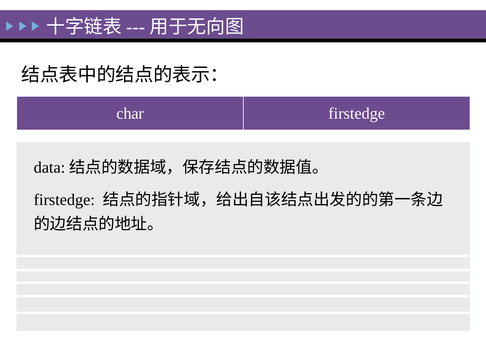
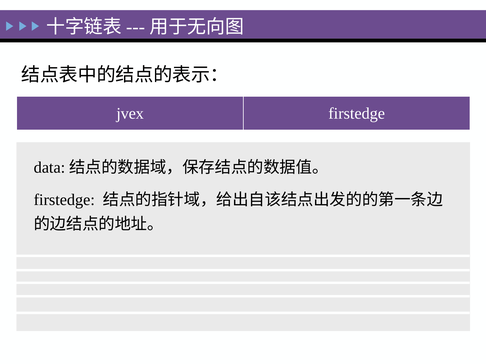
char: char -> jvex
